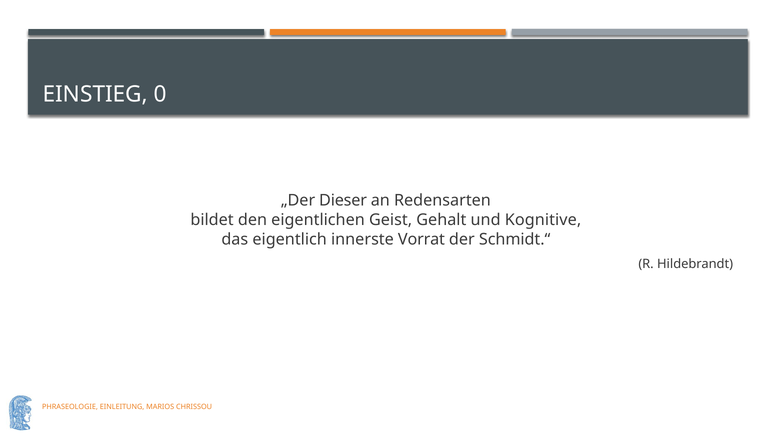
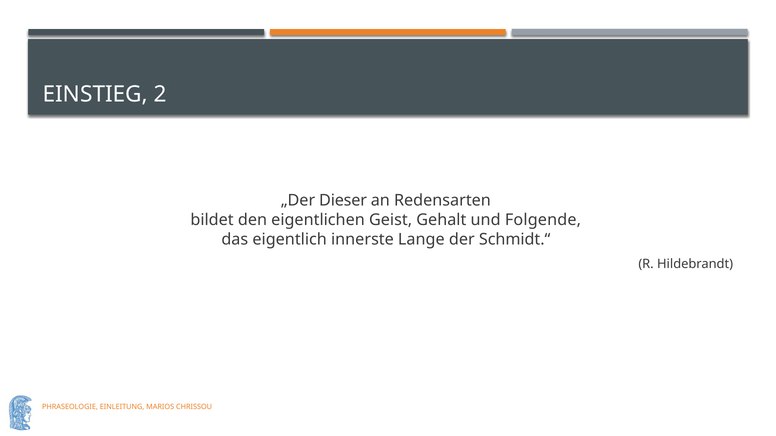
0: 0 -> 2
Kognitive: Kognitive -> Folgende
Vorrat: Vorrat -> Lange
